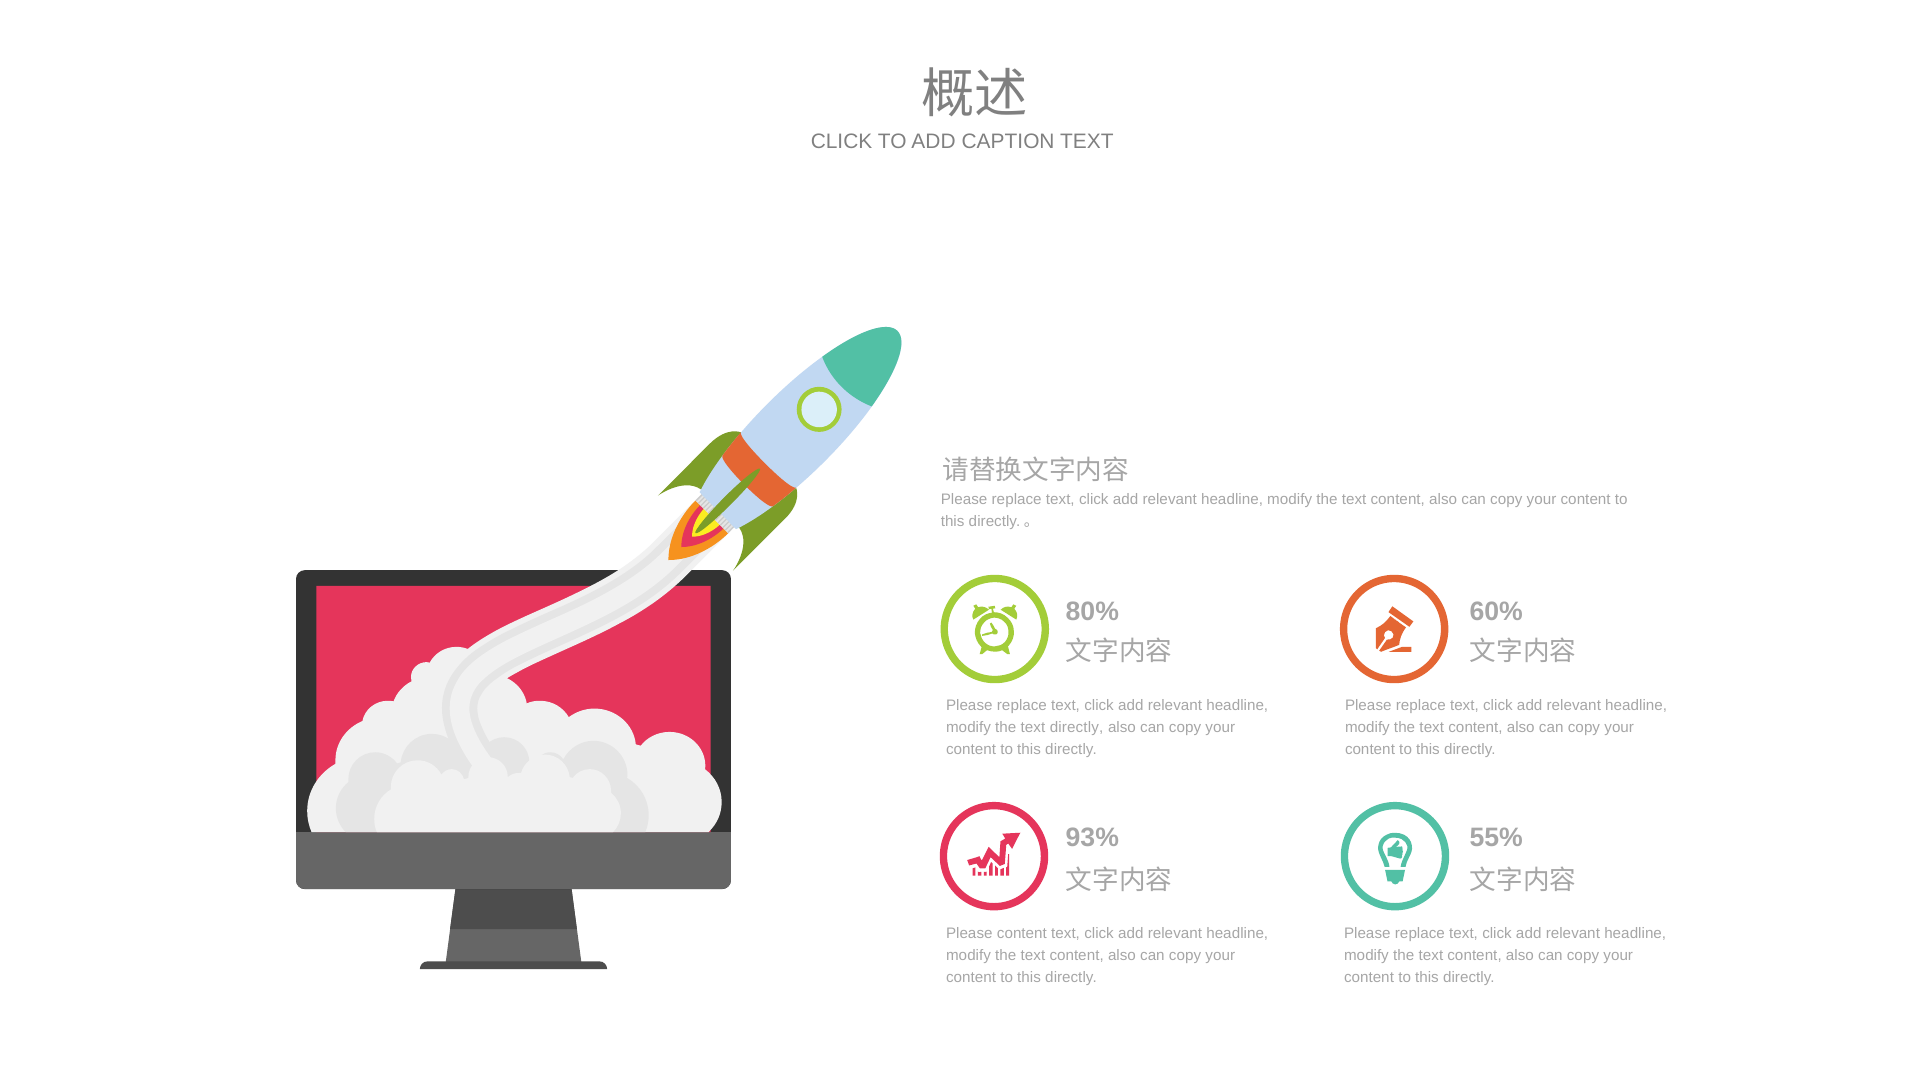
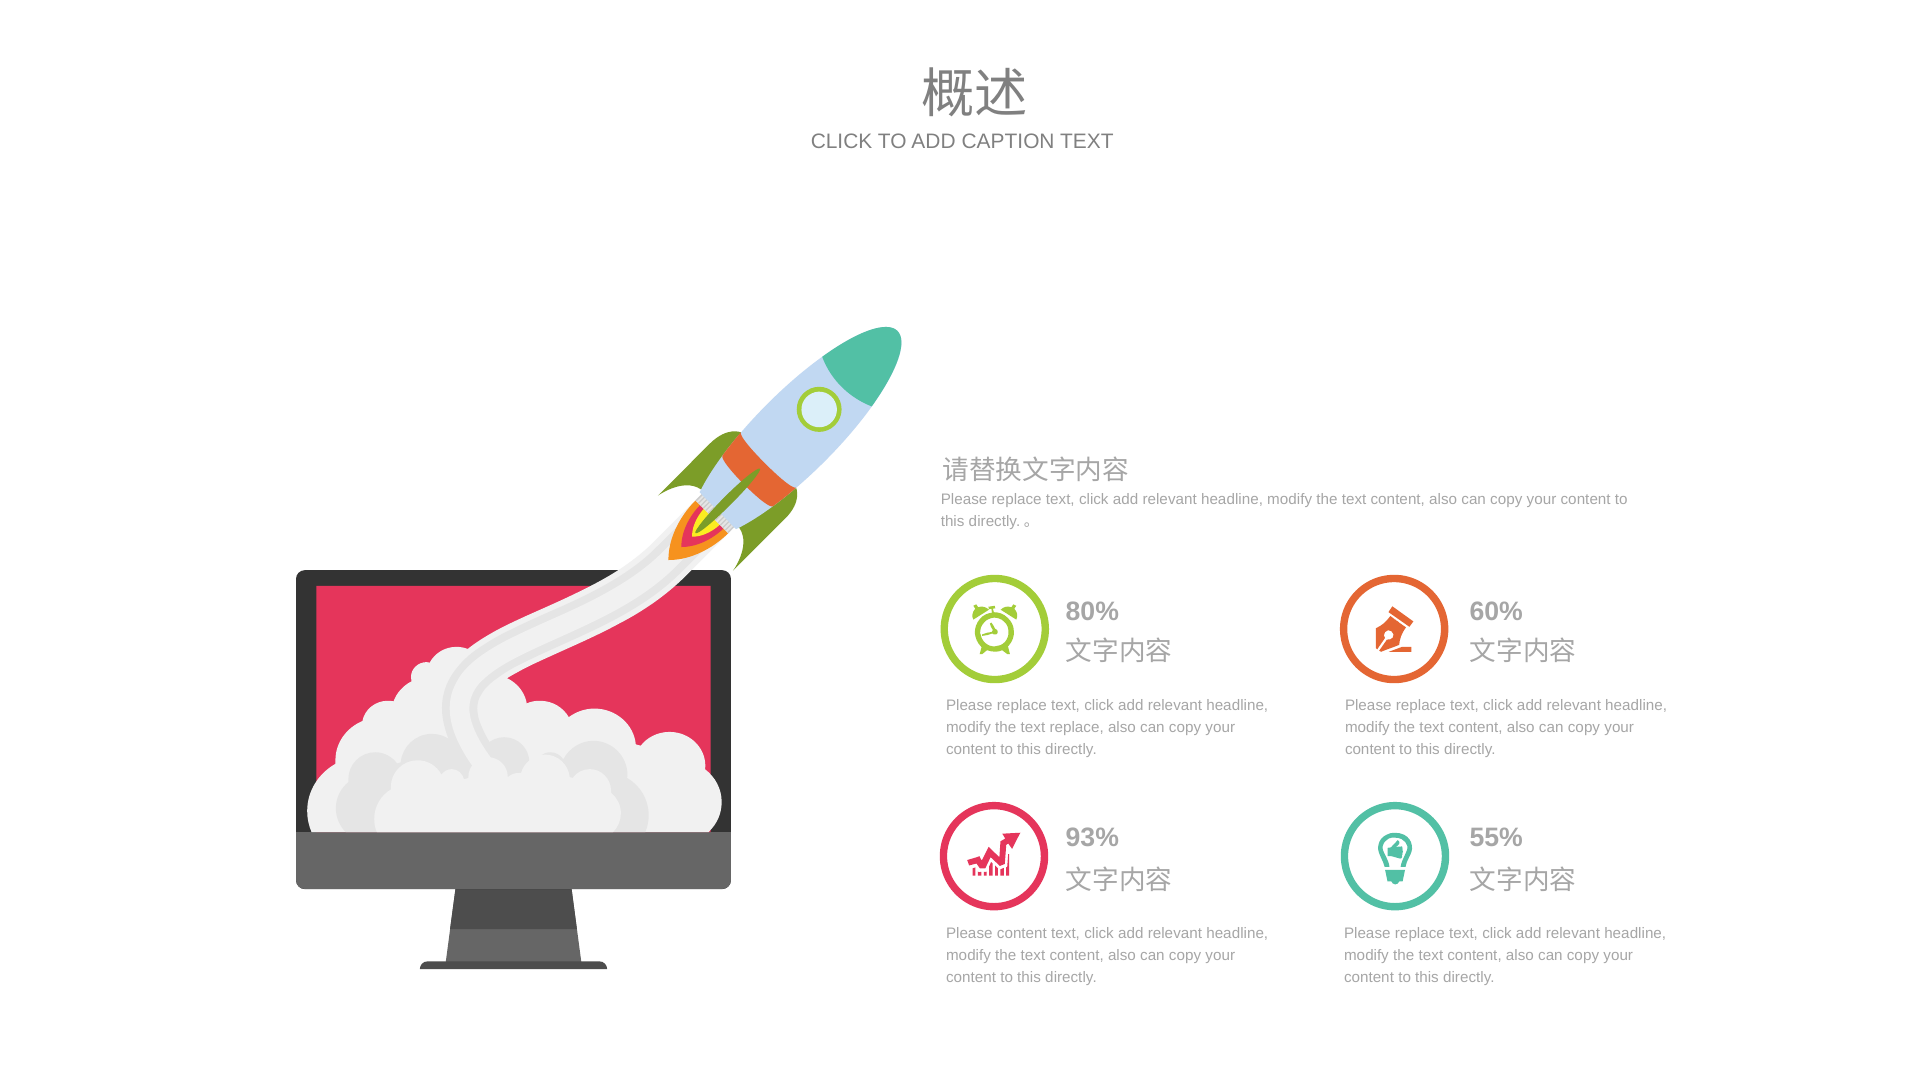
text directly: directly -> replace
